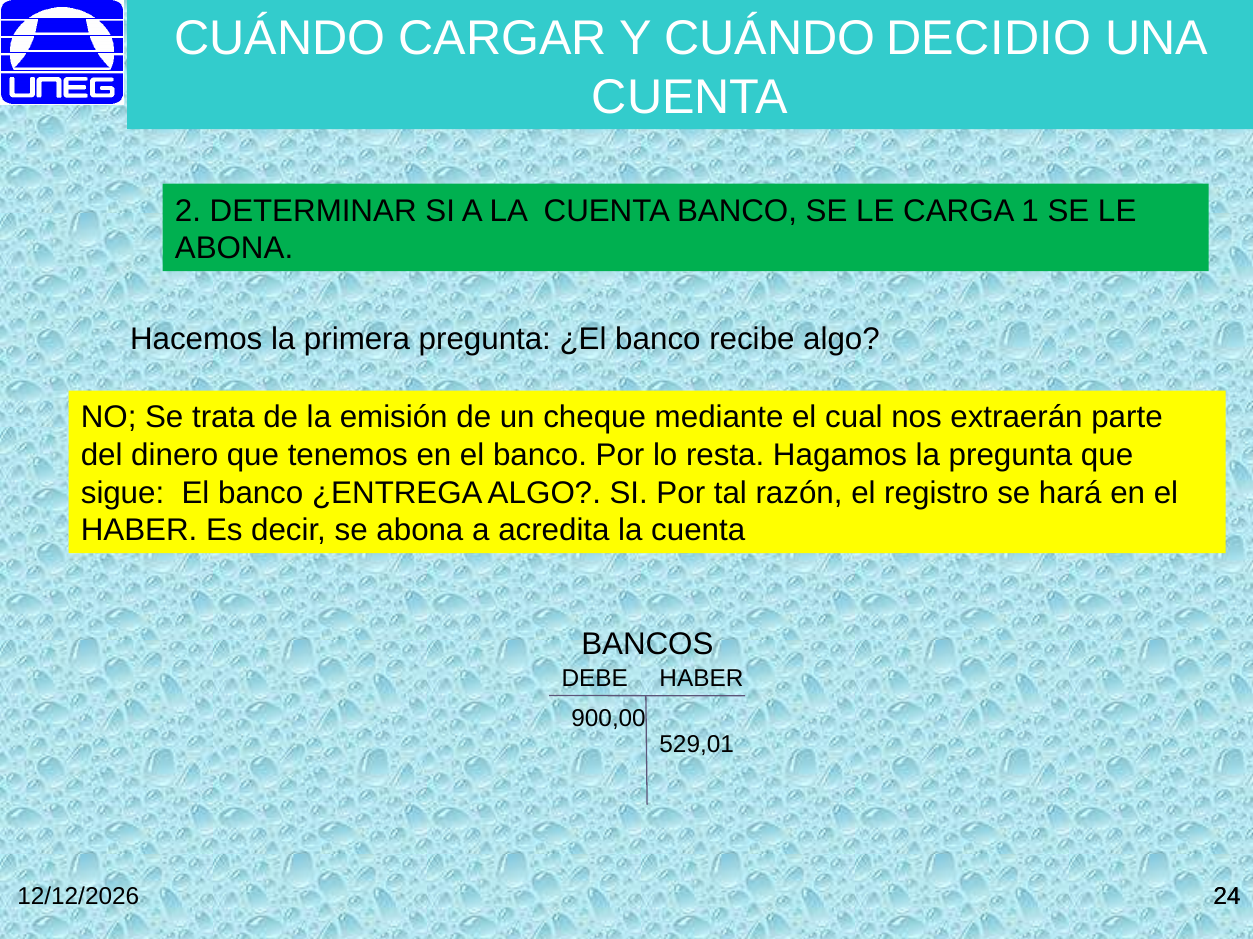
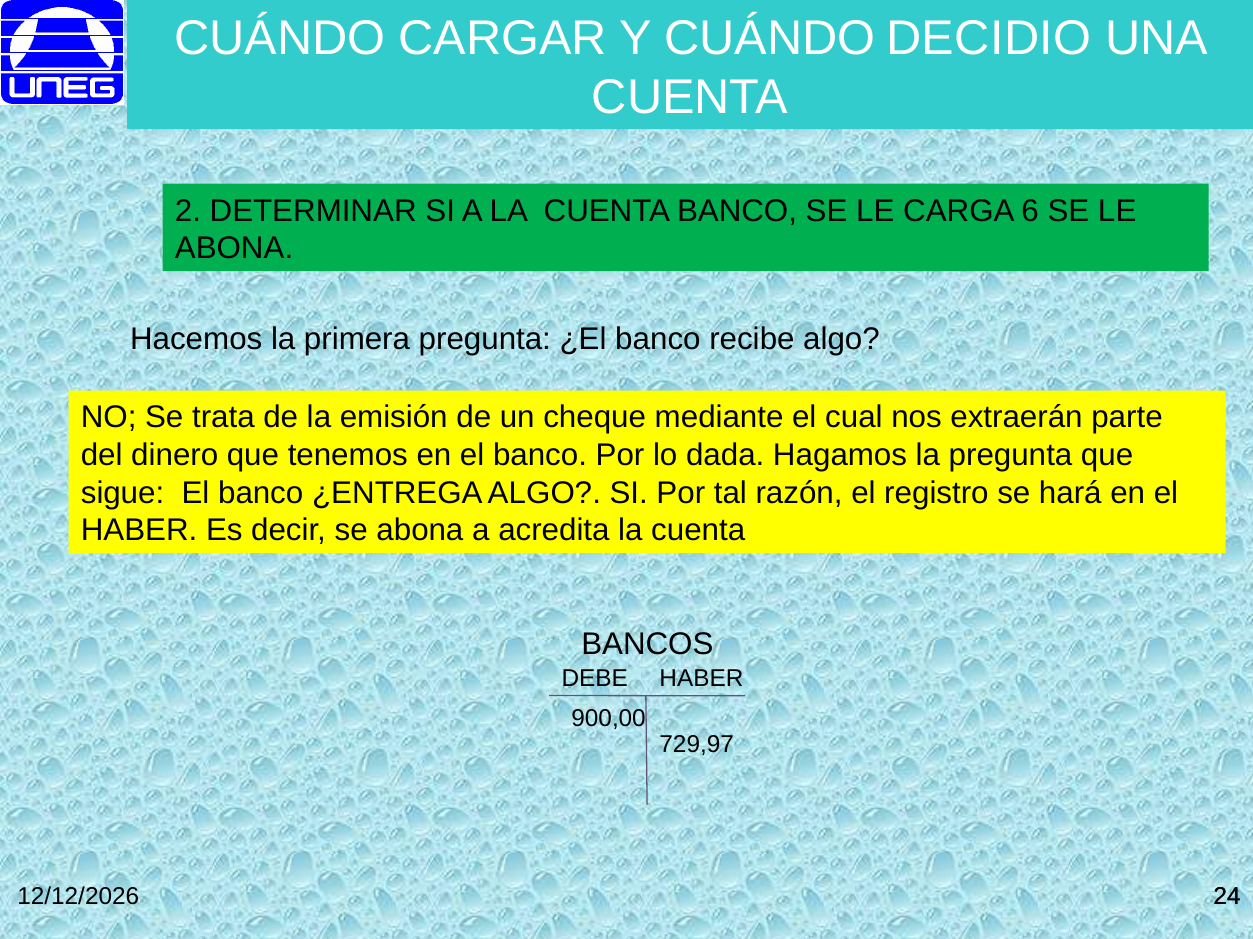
1: 1 -> 6
resta: resta -> dada
529,01: 529,01 -> 729,97
